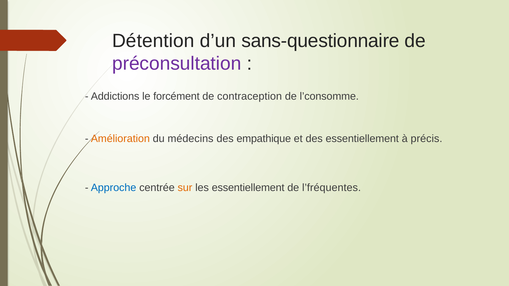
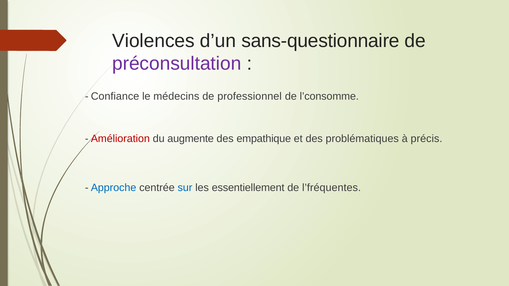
Détention: Détention -> Violences
Addictions: Addictions -> Confiance
forcément: forcément -> médecins
contraception: contraception -> professionnel
Amélioration colour: orange -> red
médecins: médecins -> augmente
des essentiellement: essentiellement -> problématiques
sur colour: orange -> blue
